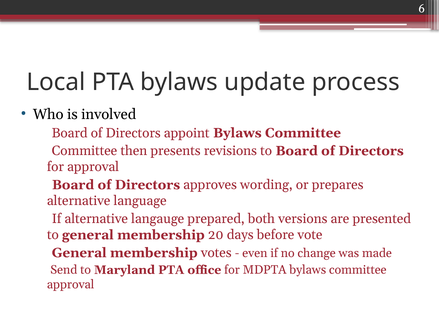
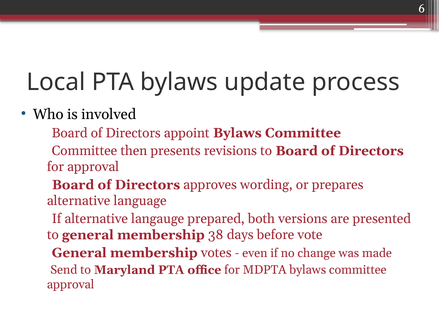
20: 20 -> 38
